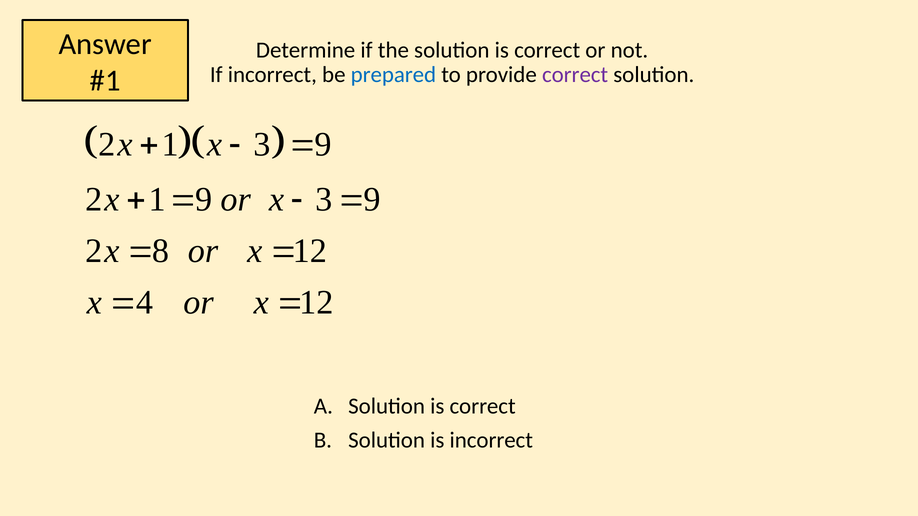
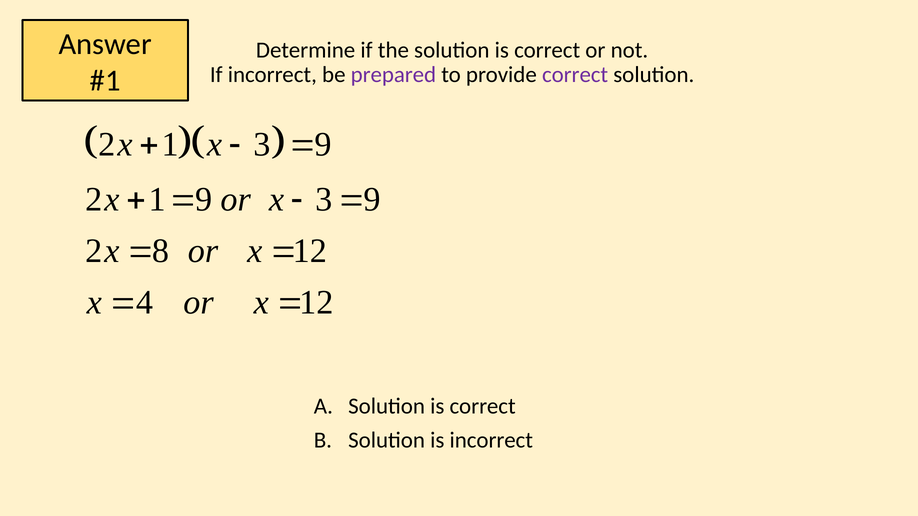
prepared colour: blue -> purple
